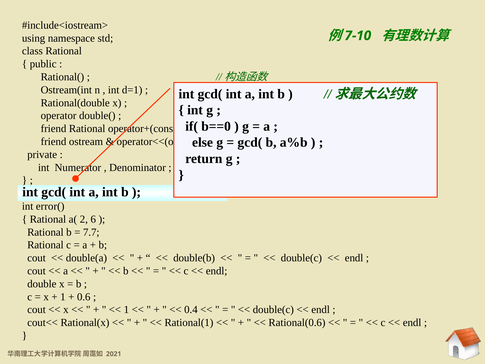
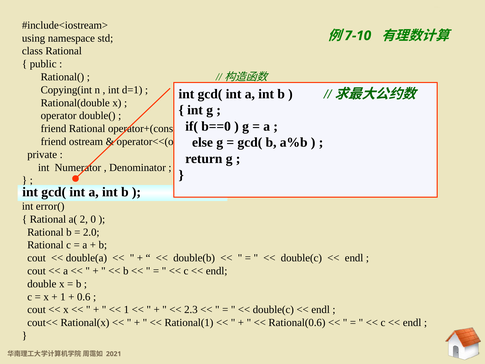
Ostream(int: Ostream(int -> Copying(int
6: 6 -> 0
7.7: 7.7 -> 2.0
0.4: 0.4 -> 2.3
